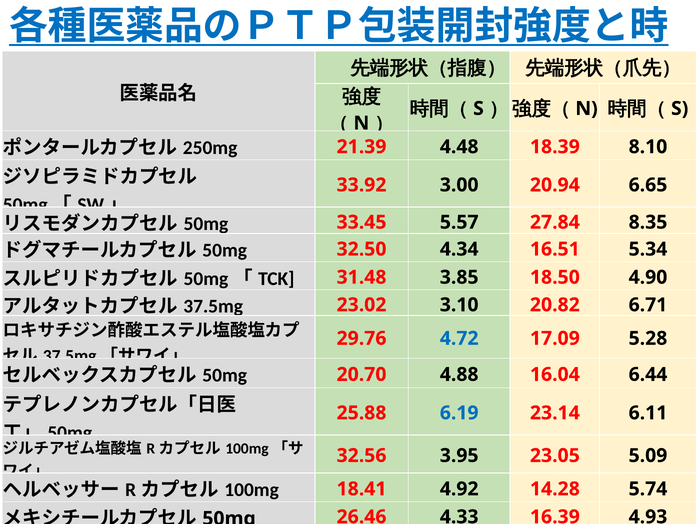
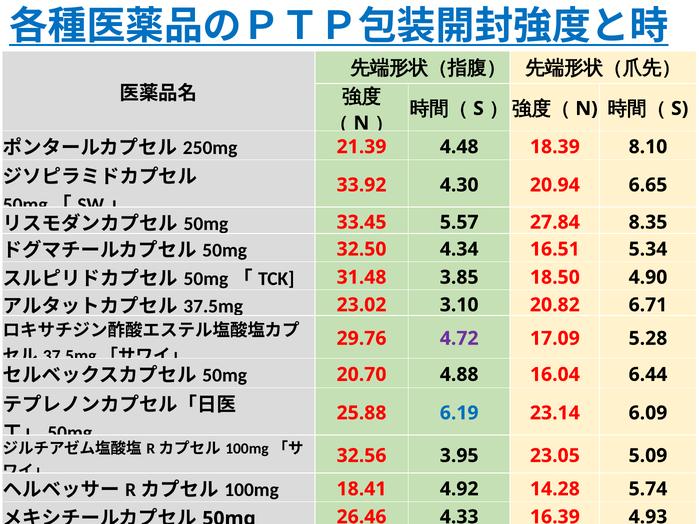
3.00: 3.00 -> 4.30
4.72 colour: blue -> purple
6.11: 6.11 -> 6.09
